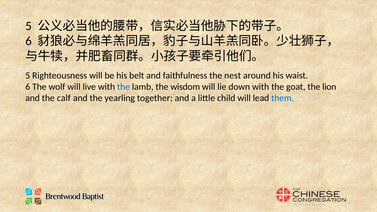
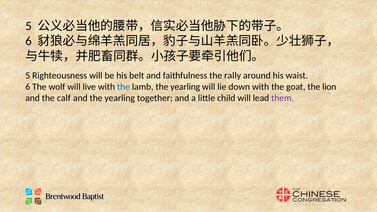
nest: nest -> rally
lamb the wisdom: wisdom -> yearling
them colour: blue -> purple
